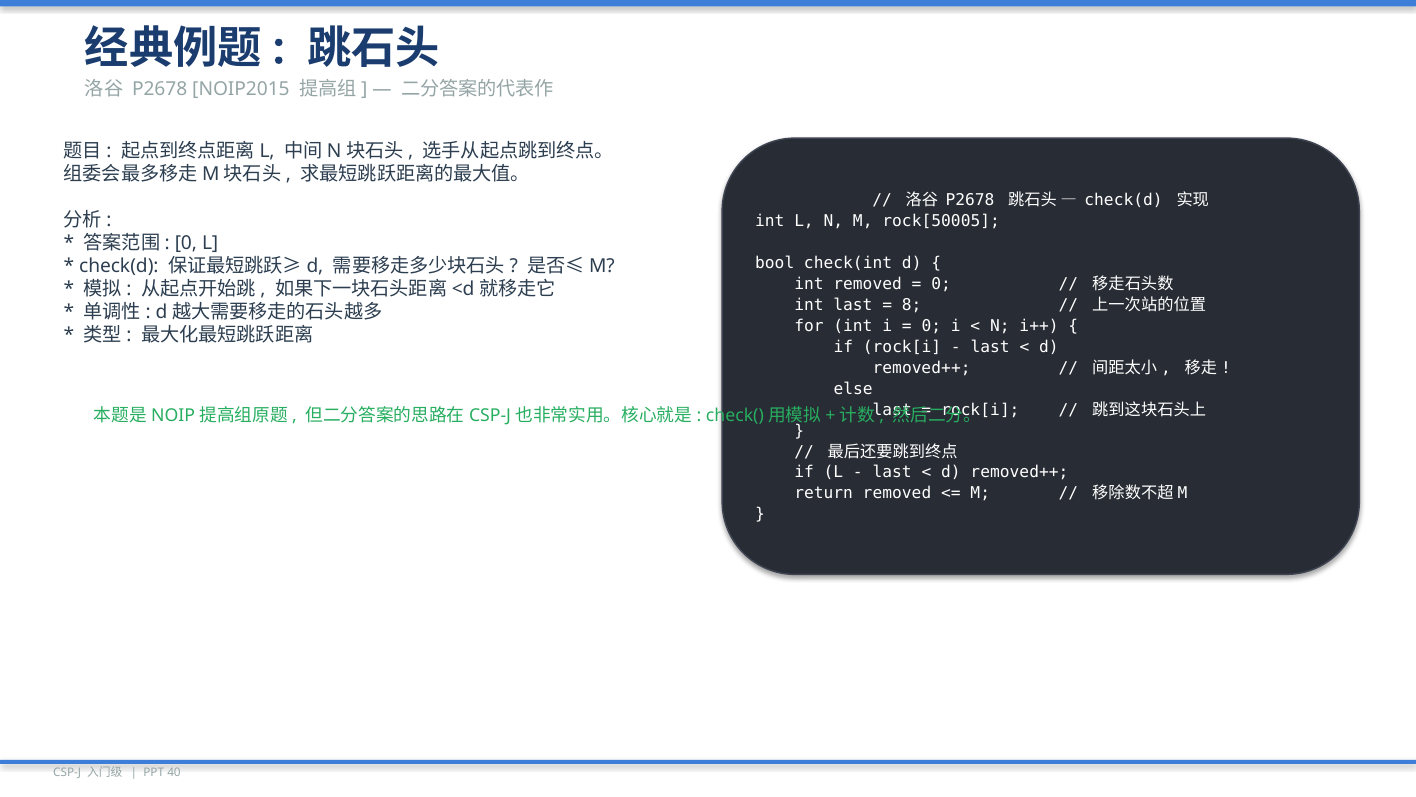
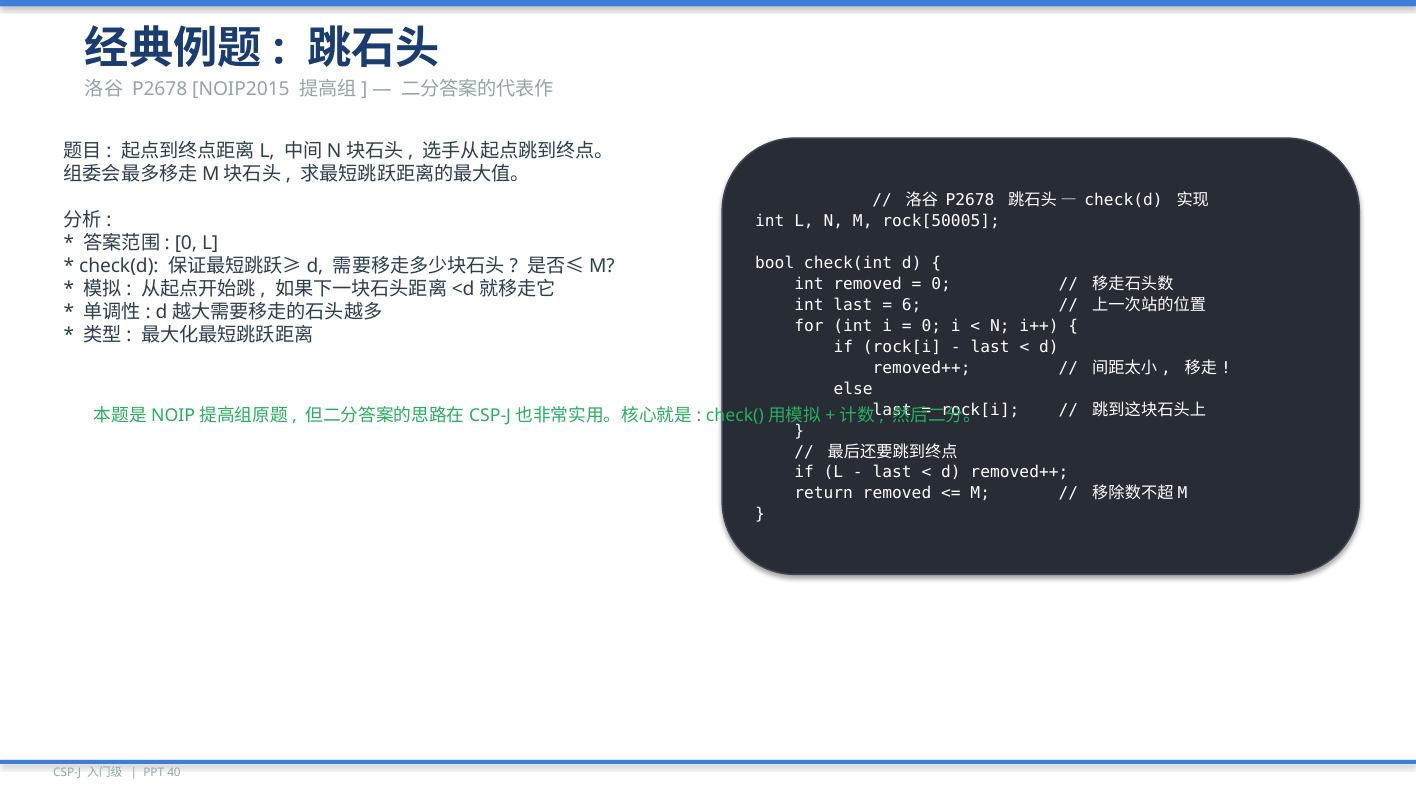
8: 8 -> 6
